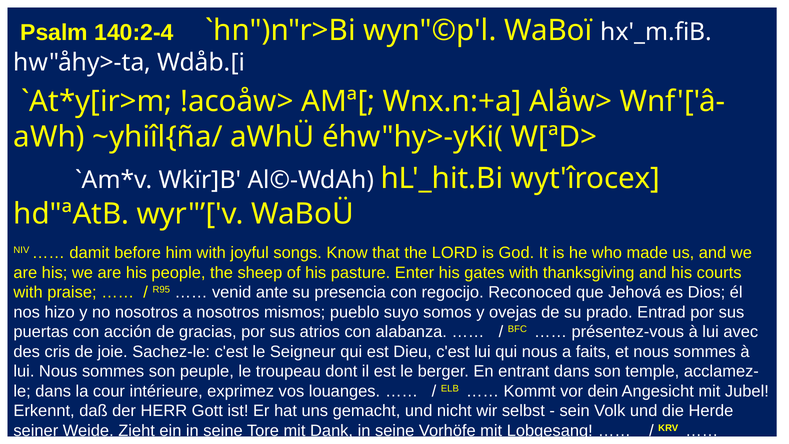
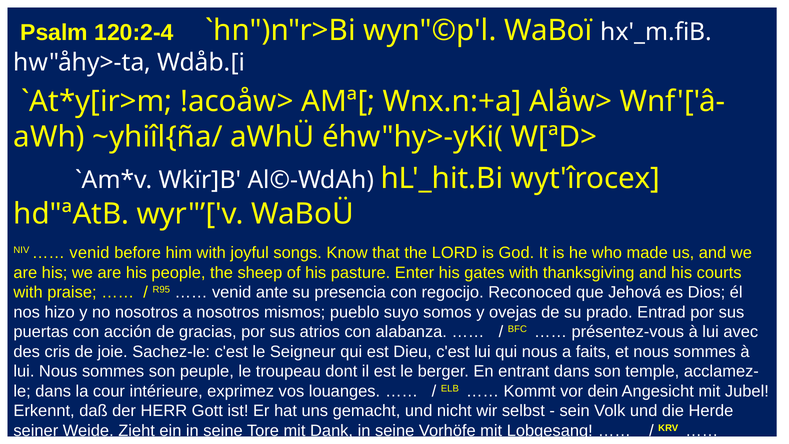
140:2-4: 140:2-4 -> 120:2-4
damit at (90, 253): damit -> venid
